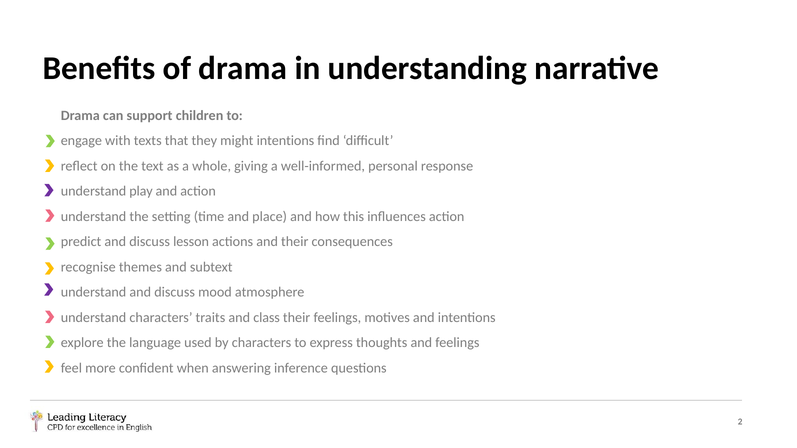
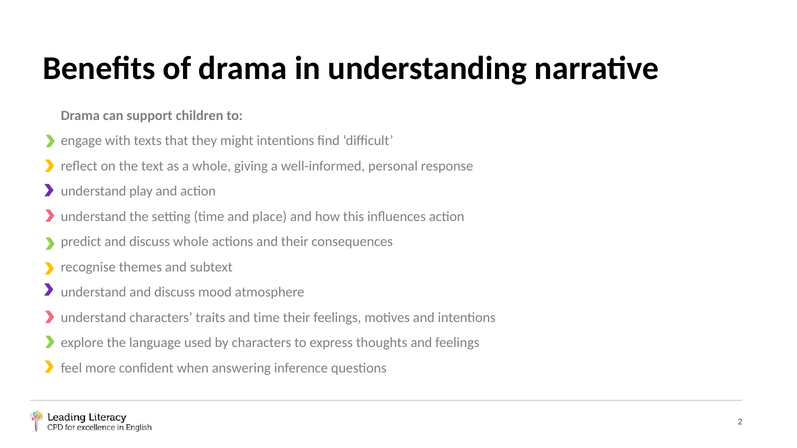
discuss lesson: lesson -> whole
and class: class -> time
